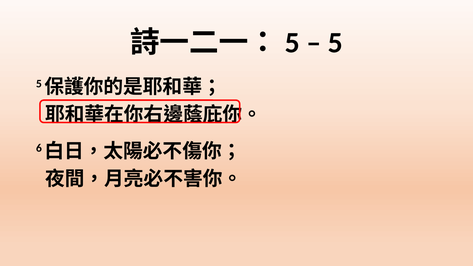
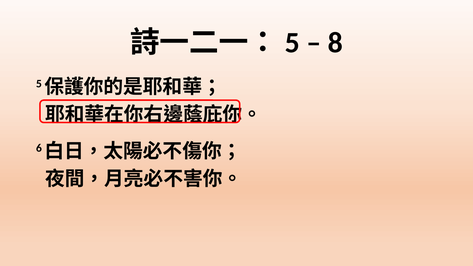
5: 5 -> 8
